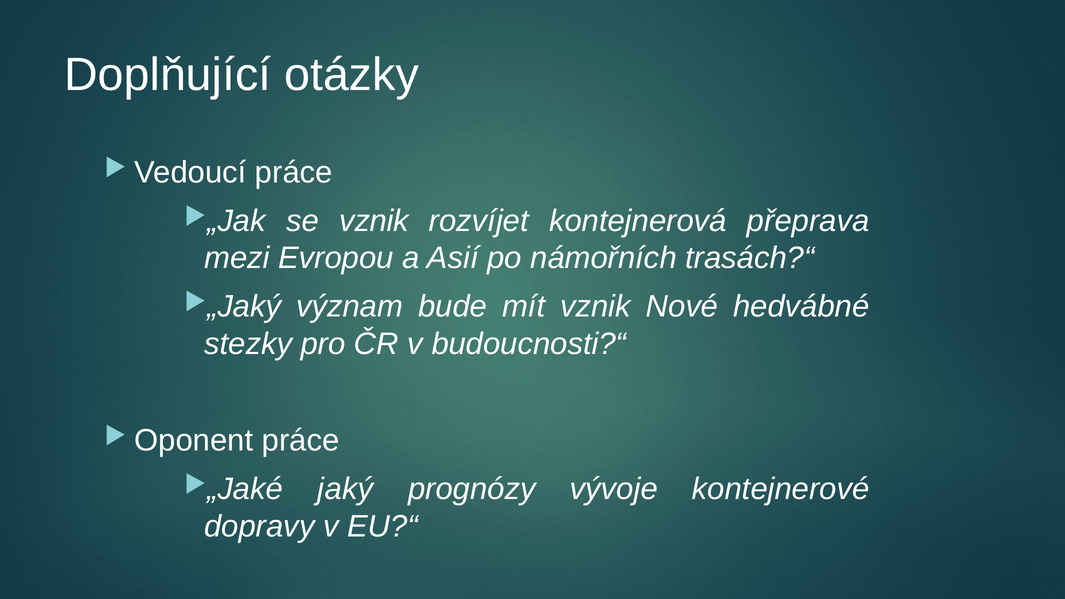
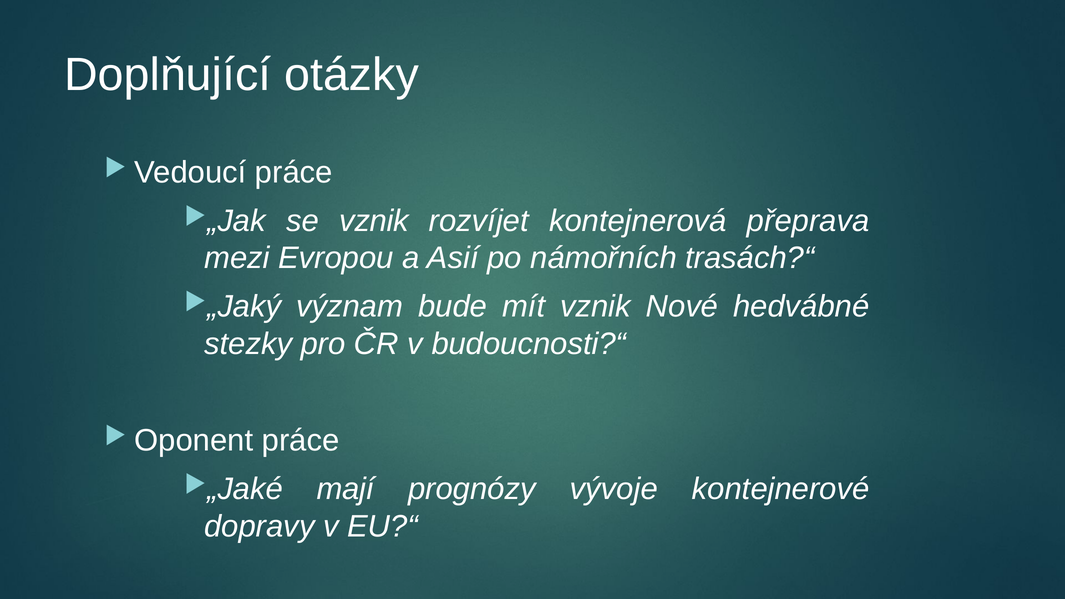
jaký: jaký -> mají
